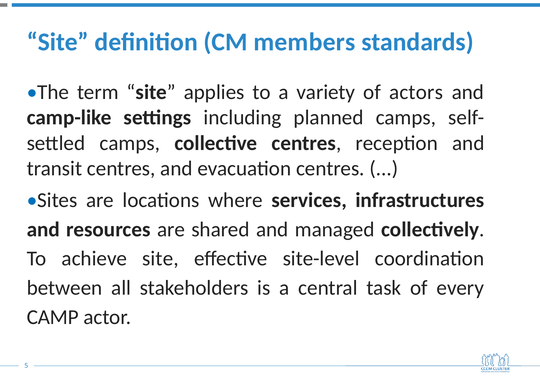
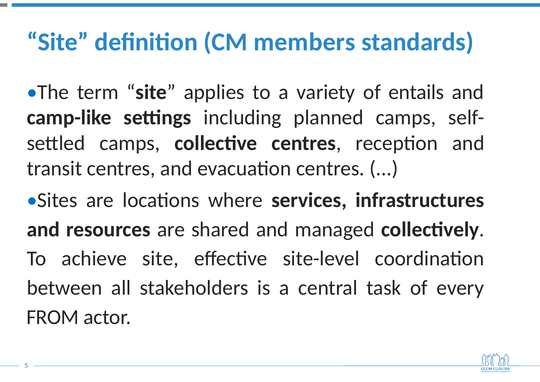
actors: actors -> entails
CAMP: CAMP -> FROM
